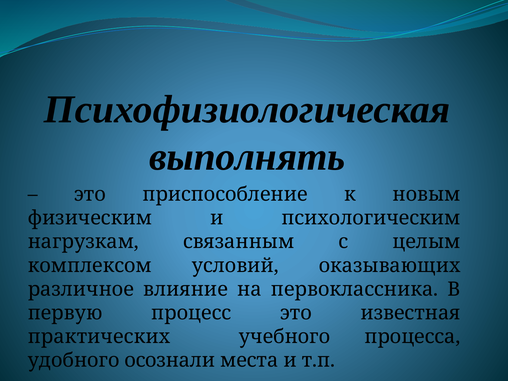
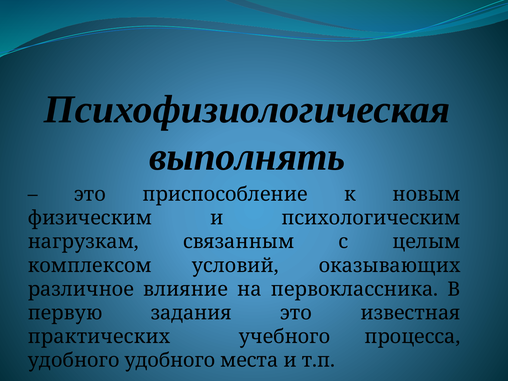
процесс: процесс -> задания
удобного осознали: осознали -> удобного
